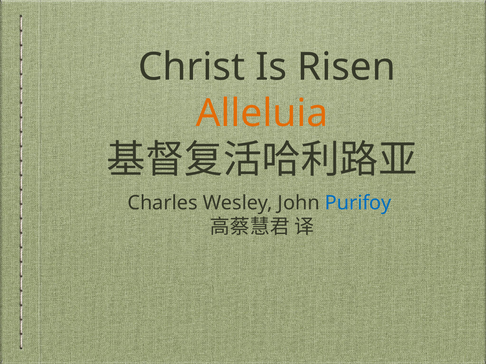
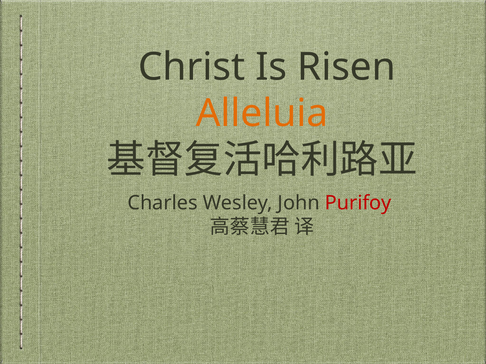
Purifoy colour: blue -> red
